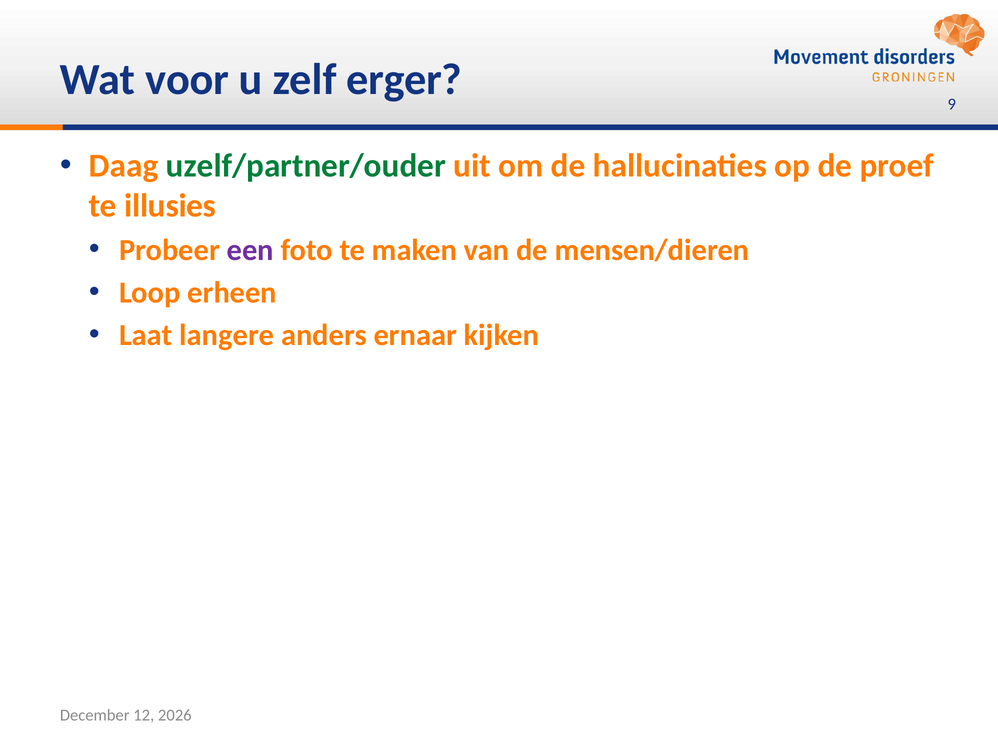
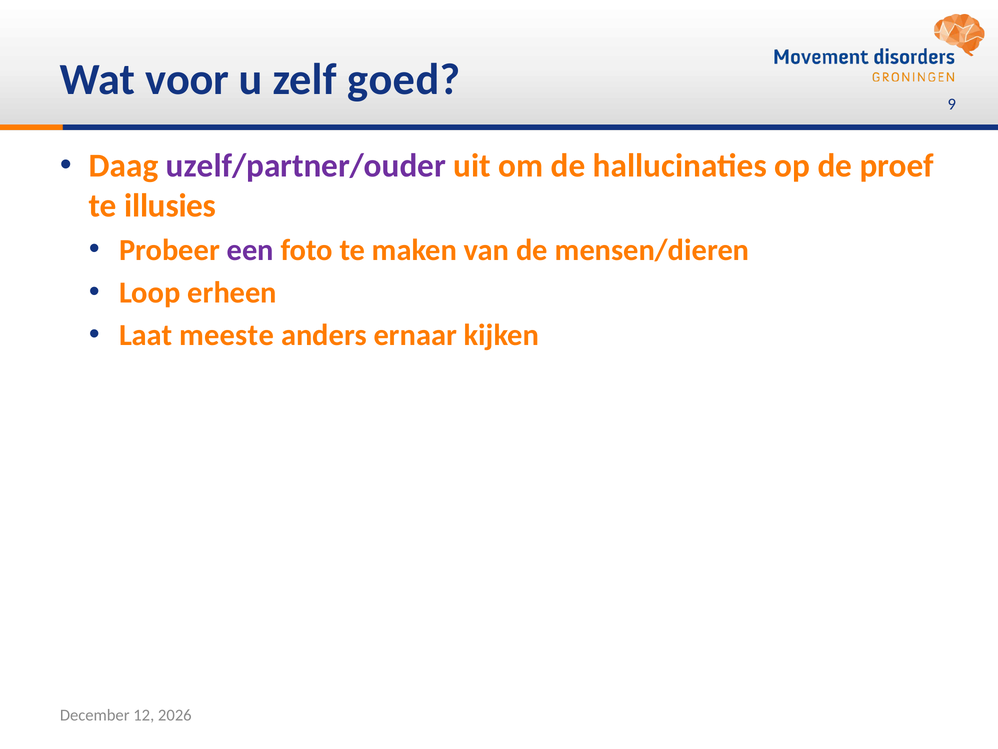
erger: erger -> goed
uzelf/partner/ouder colour: green -> purple
langere: langere -> meeste
